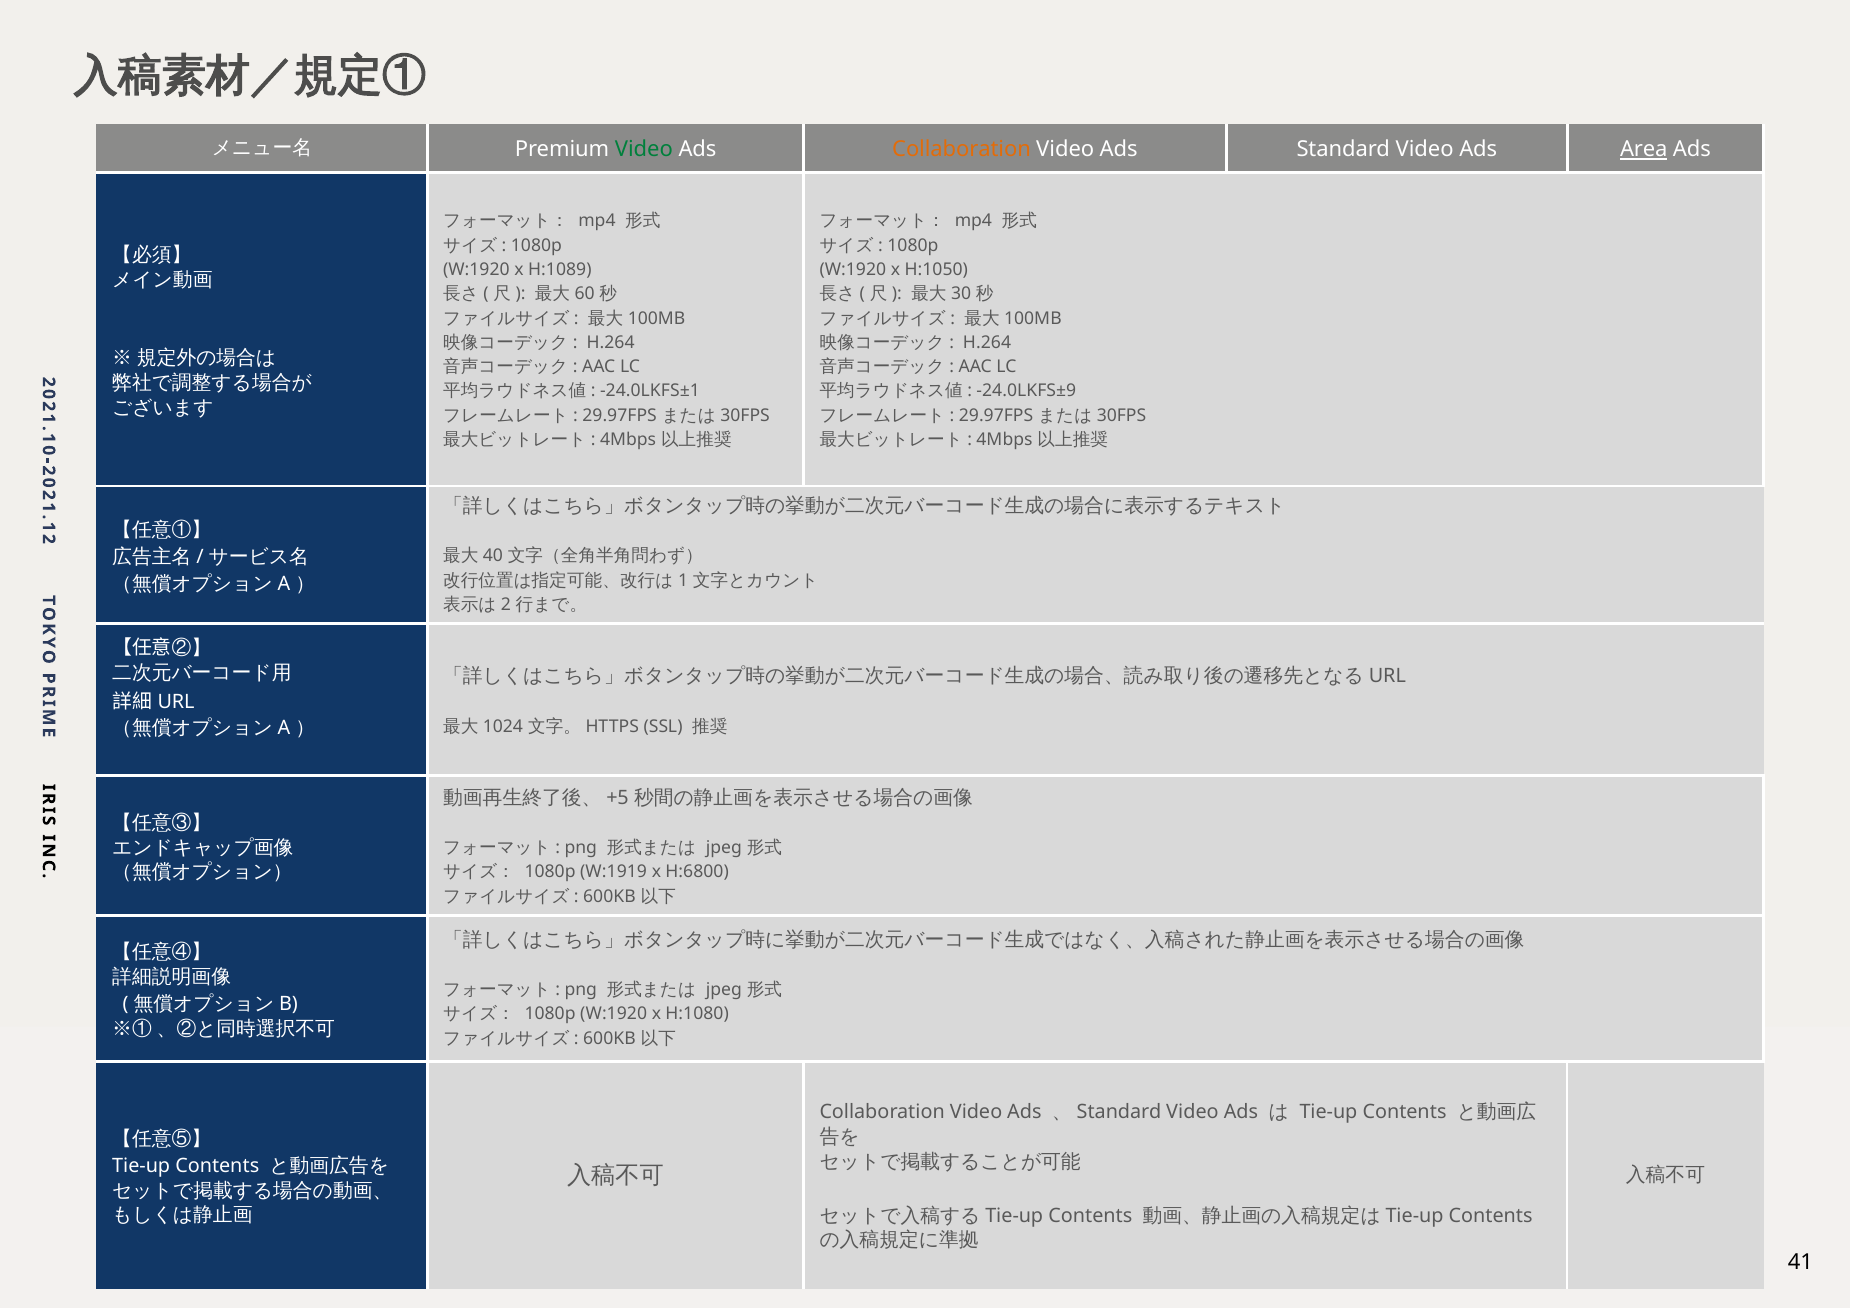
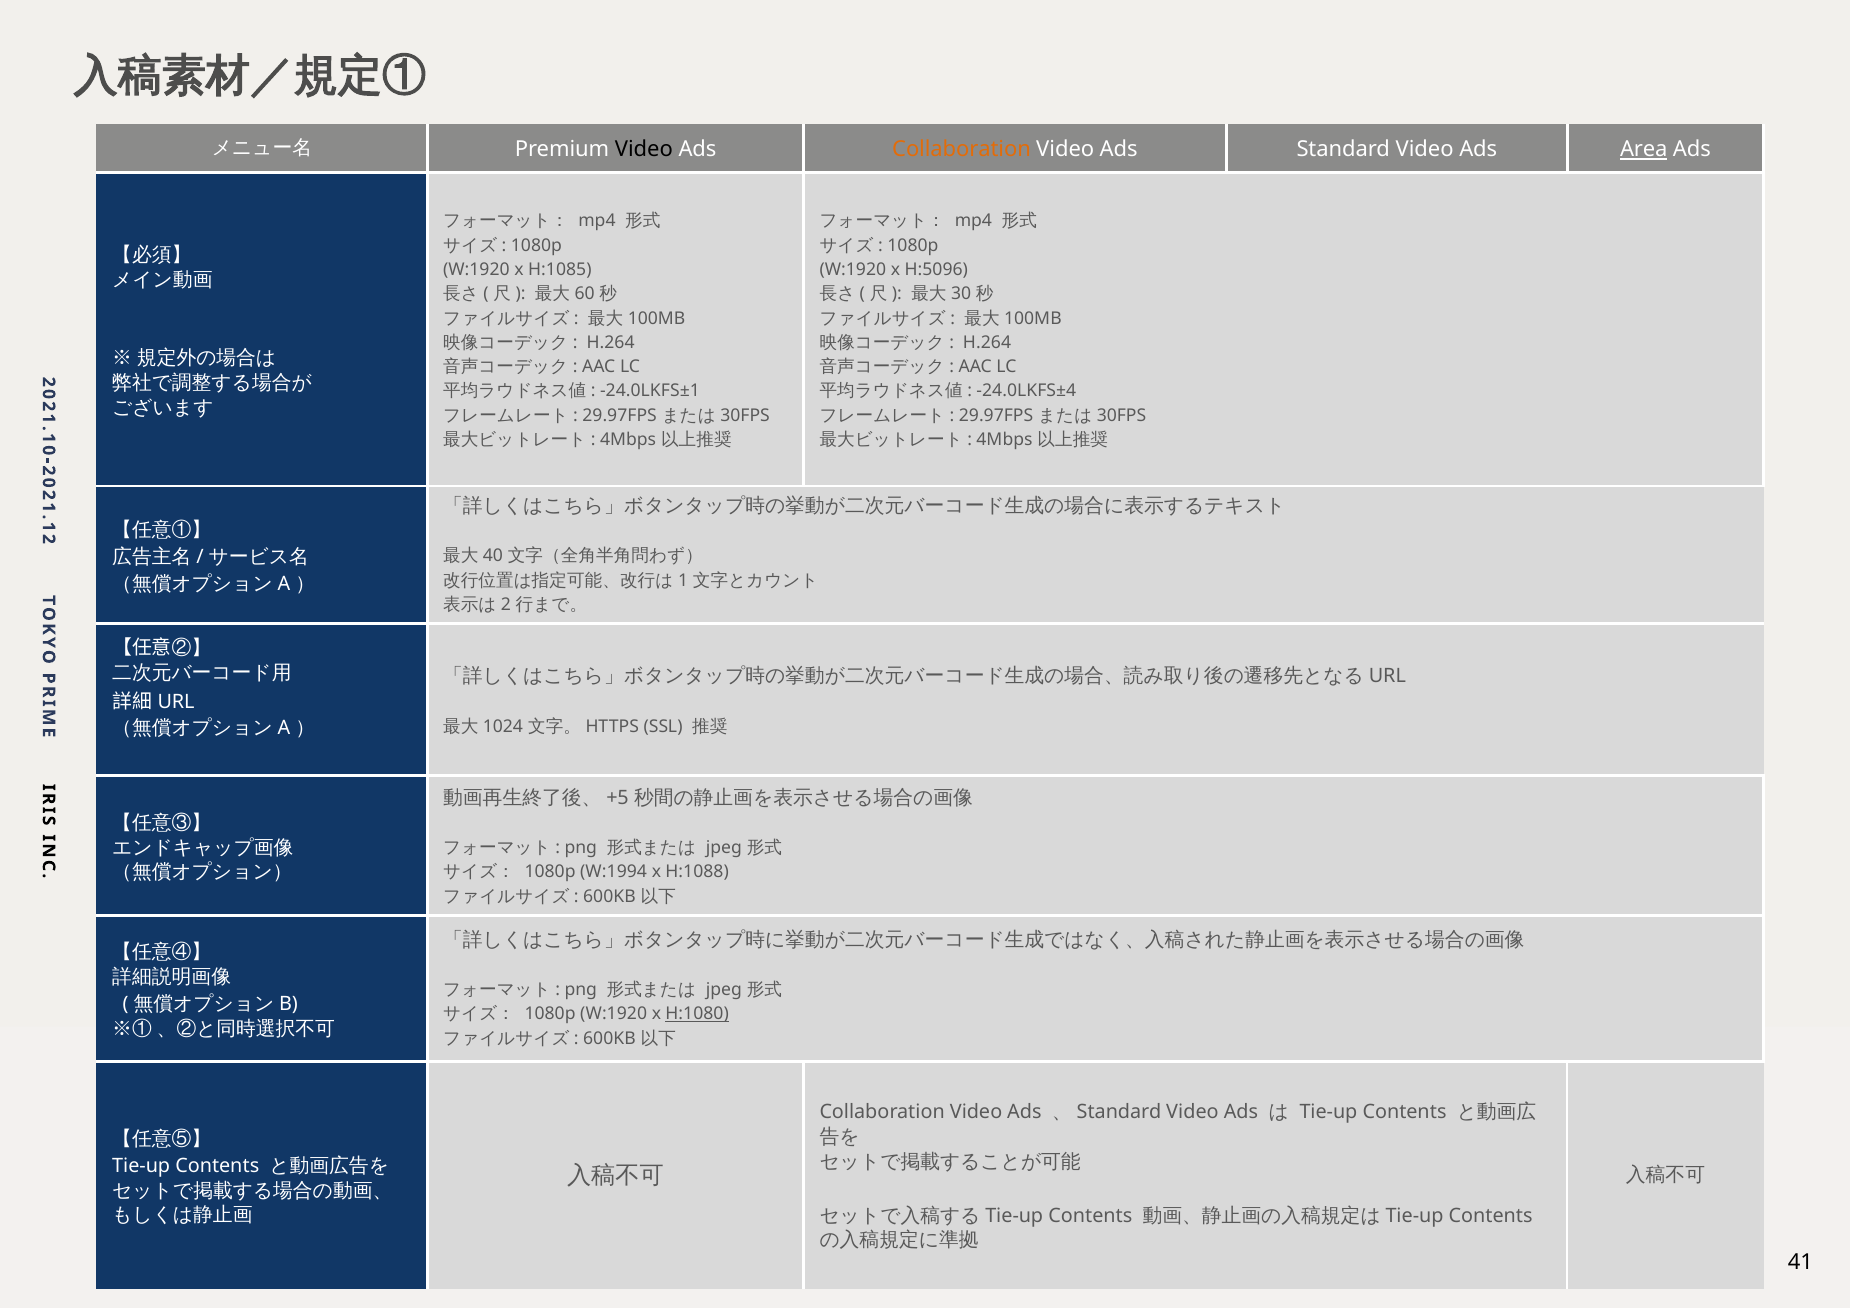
Video at (644, 149) colour: green -> black
H:1089: H:1089 -> H:1085
H:1050: H:1050 -> H:5096
-24.0LKFS±9: -24.0LKFS±9 -> -24.0LKFS±4
W:1919: W:1919 -> W:1994
H:6800: H:6800 -> H:1088
H:1080 underline: none -> present
